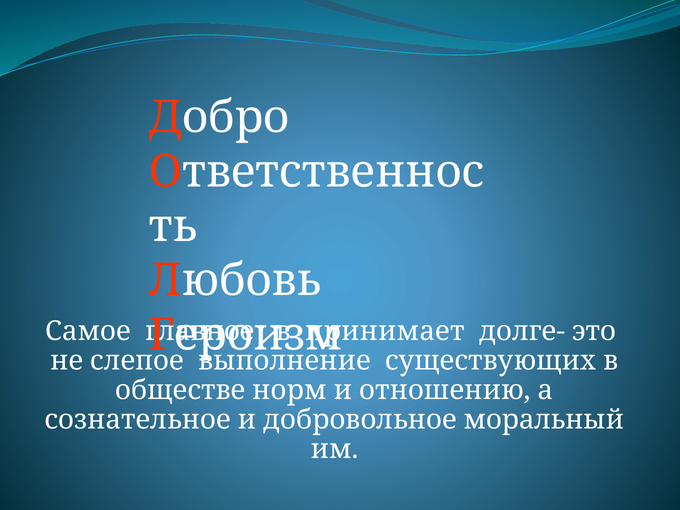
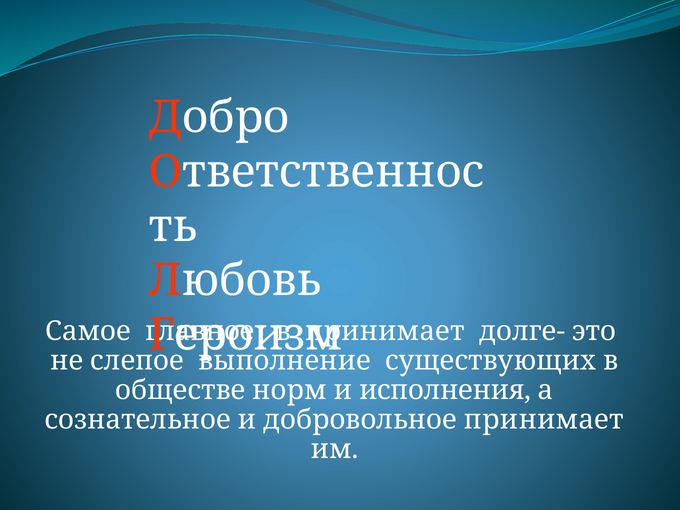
отношению: отношению -> исполнения
добровольное моральный: моральный -> принимает
